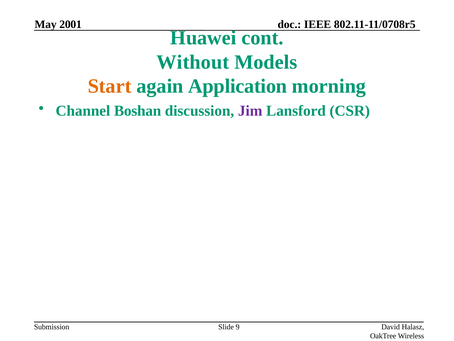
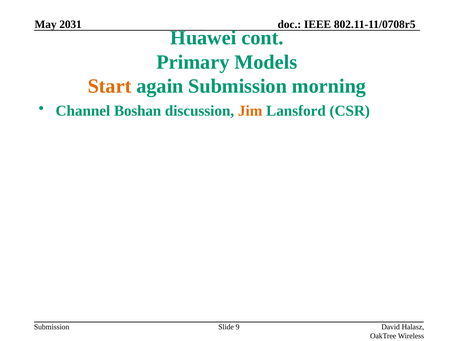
2001: 2001 -> 2031
Without: Without -> Primary
again Application: Application -> Submission
Jim colour: purple -> orange
